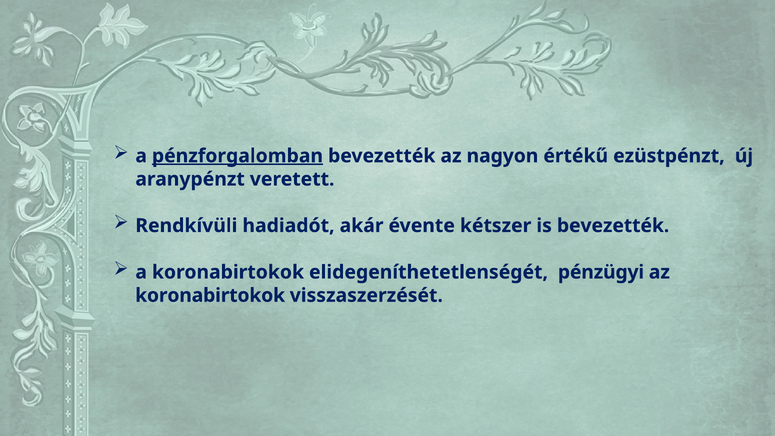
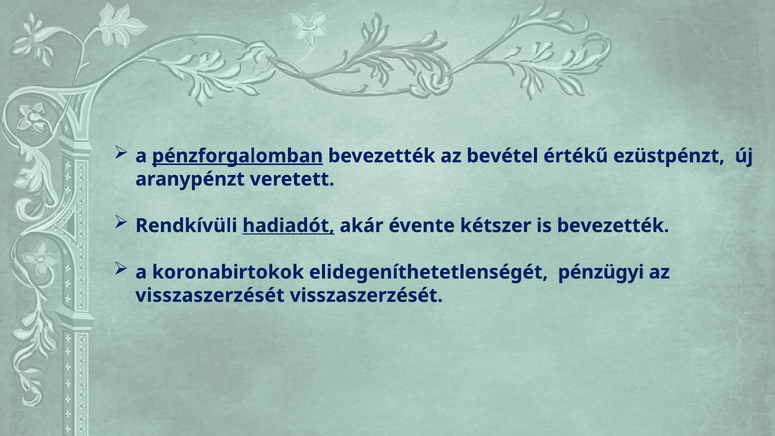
nagyon: nagyon -> bevétel
hadiadót underline: none -> present
koronabirtokok at (210, 295): koronabirtokok -> visszaszerzését
